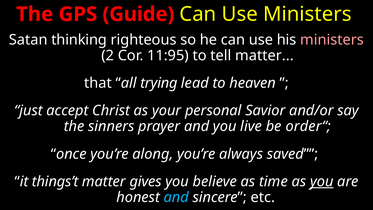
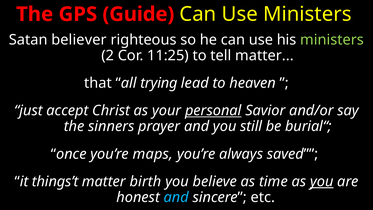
thinking: thinking -> believer
ministers at (332, 40) colour: pink -> light green
11:95: 11:95 -> 11:25
personal underline: none -> present
live: live -> still
order“: order“ -> burial“
along: along -> maps
gives: gives -> birth
